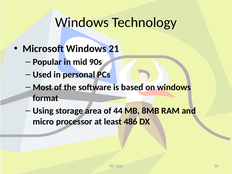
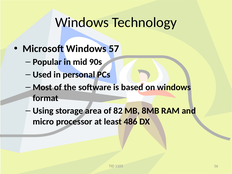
21: 21 -> 57
44: 44 -> 82
